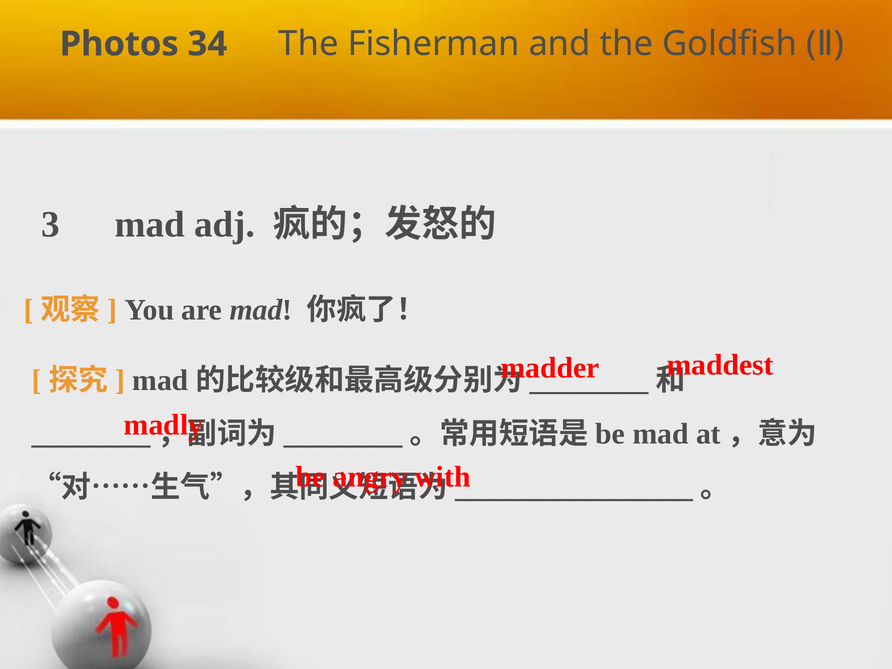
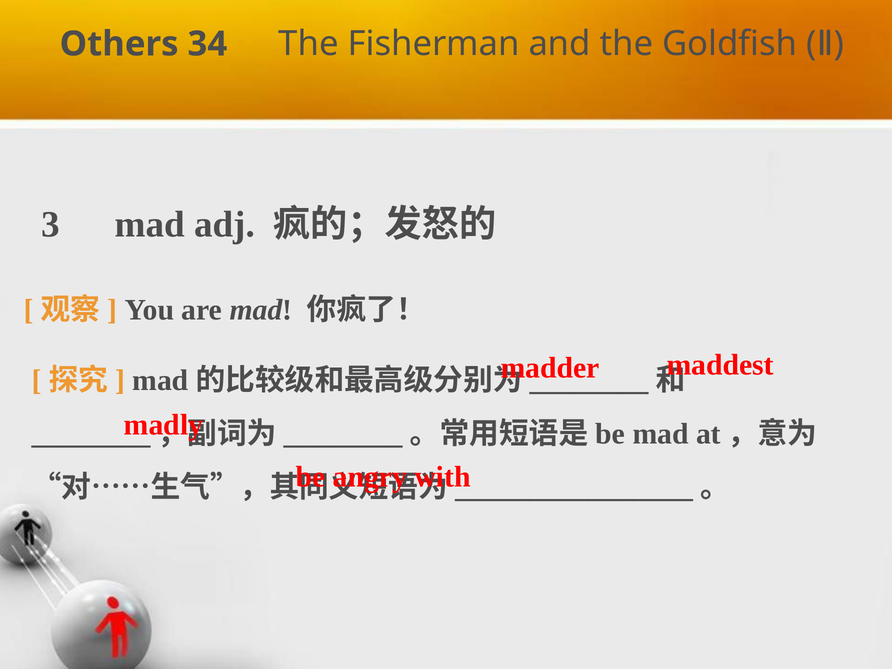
Photos: Photos -> Others
